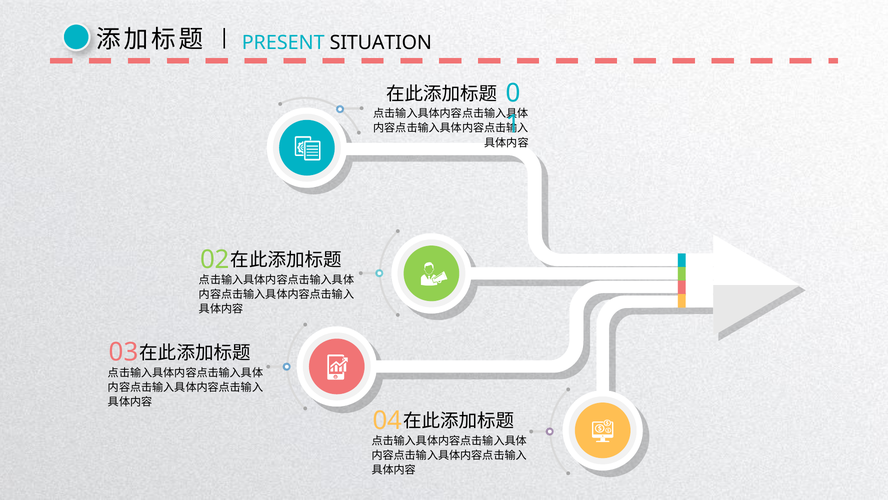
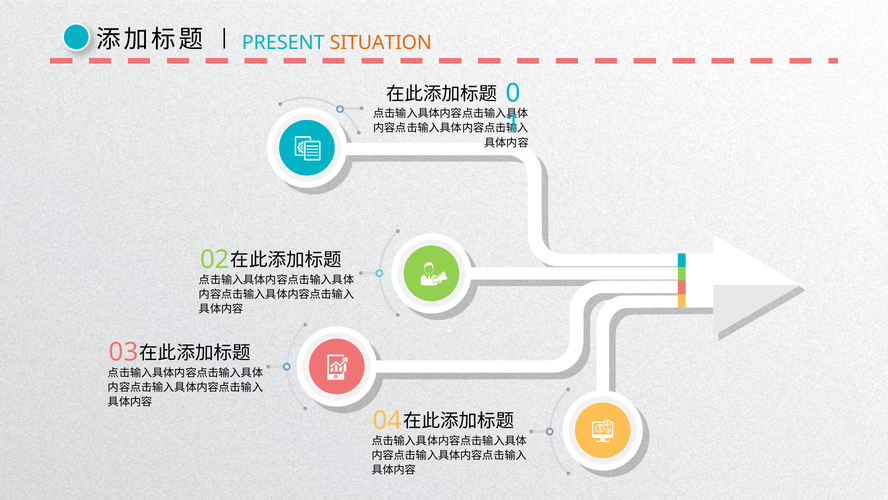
SITUATION colour: black -> orange
